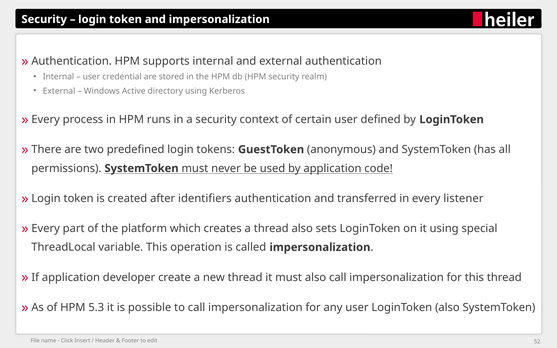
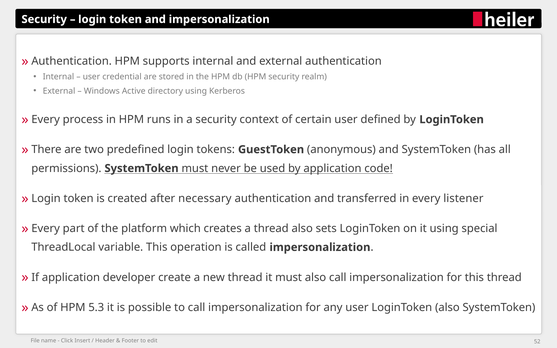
identifiers: identifiers -> necessary
